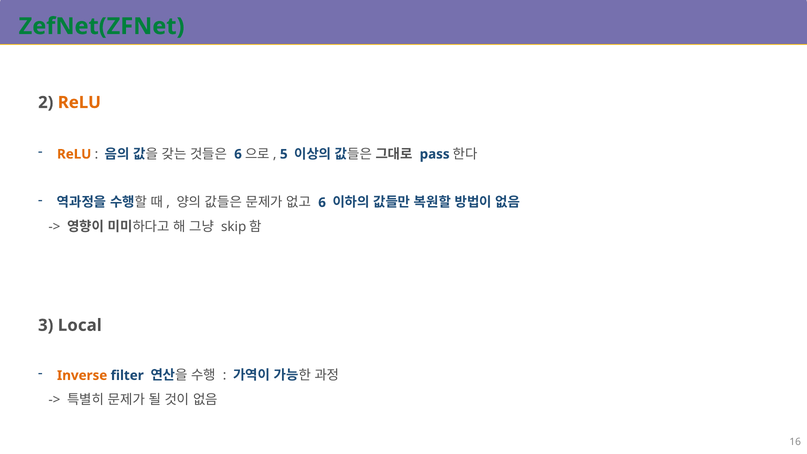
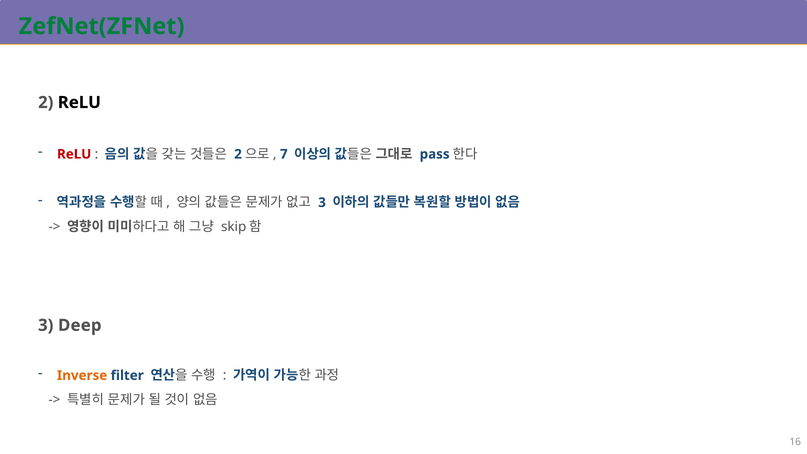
ReLU at (79, 102) colour: orange -> black
ReLU at (74, 154) colour: orange -> red
6 at (238, 154): 6 -> 2
5: 5 -> 7
6 at (322, 203): 6 -> 3
Local: Local -> Deep
